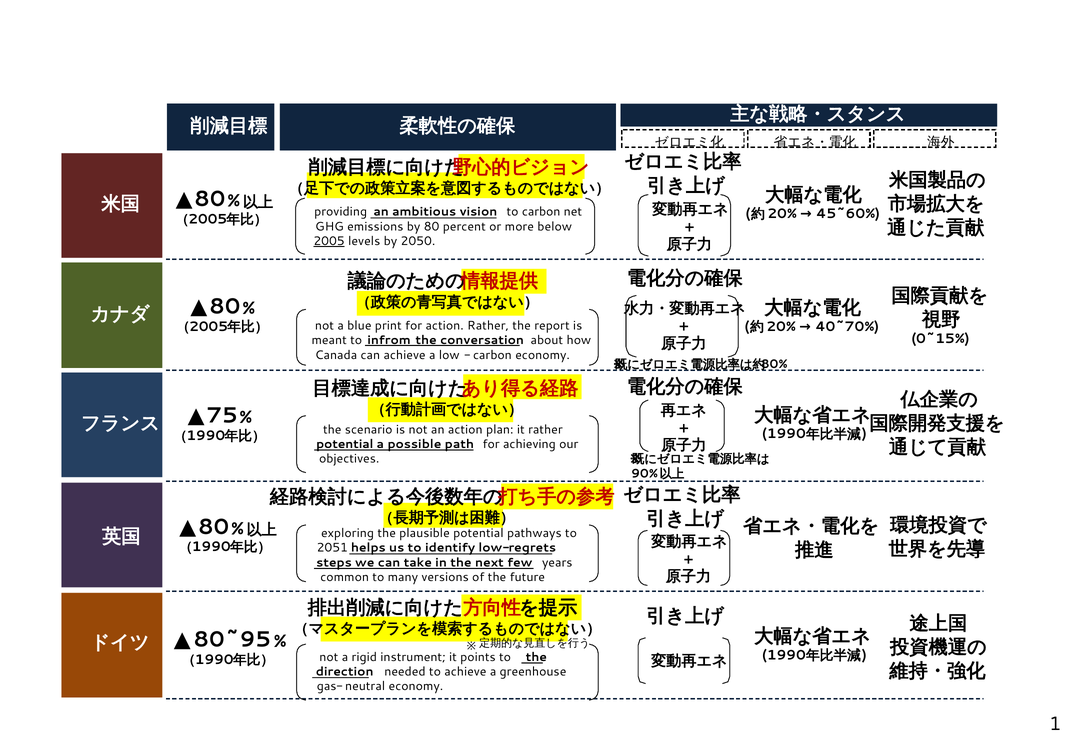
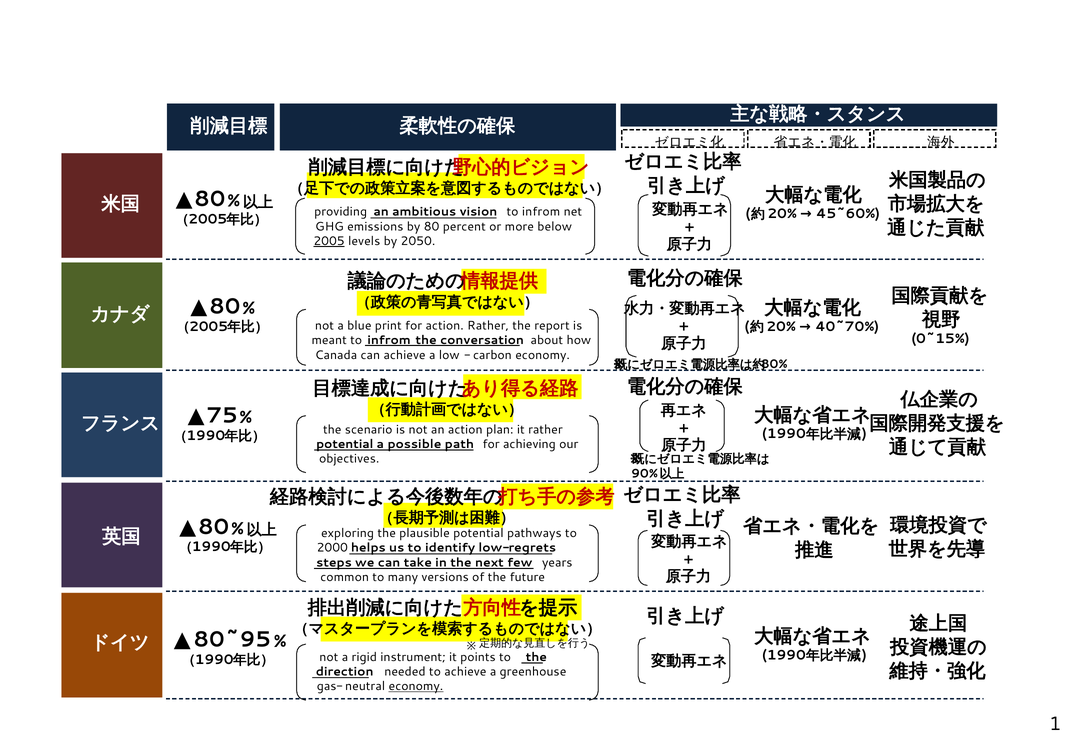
vision to carbon: carbon -> infrom
2051: 2051 -> 2000
economy at (416, 686) underline: none -> present
